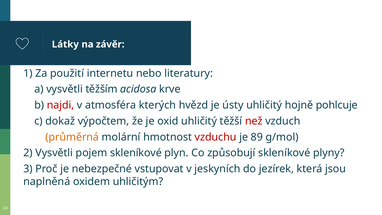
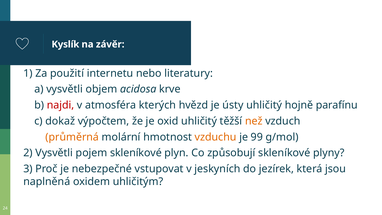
Látky: Látky -> Kyslík
těžším: těžším -> objem
pohlcuje: pohlcuje -> parafínu
než colour: red -> orange
vzduchu colour: red -> orange
89: 89 -> 99
